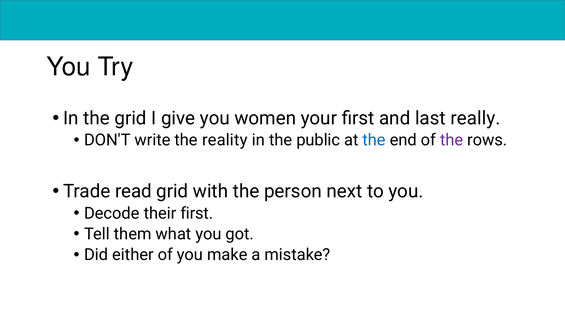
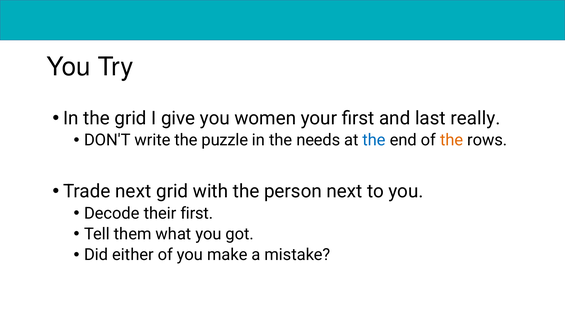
reality: reality -> puzzle
public: public -> needs
the at (452, 140) colour: purple -> orange
Trade read: read -> next
